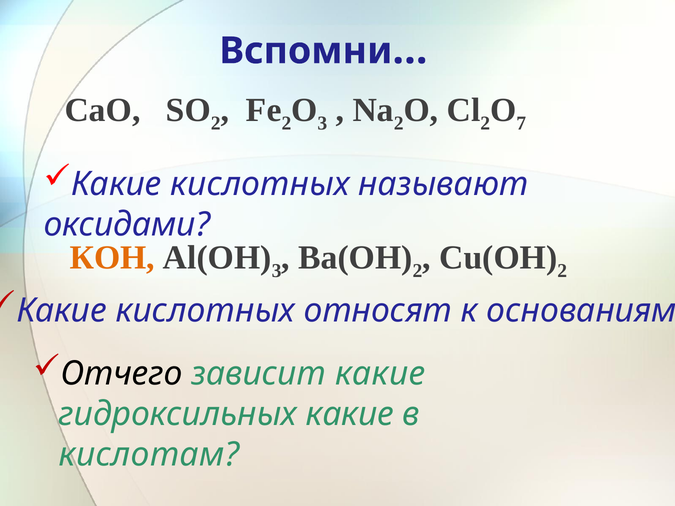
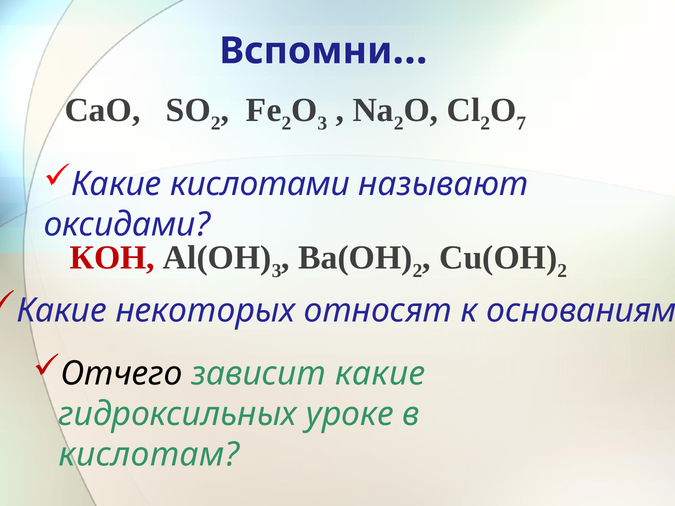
кислотных at (260, 184): кислотных -> кислотами
КОН colour: orange -> red
кислотных at (205, 311): кислотных -> некоторых
гидроксильных какие: какие -> уроке
